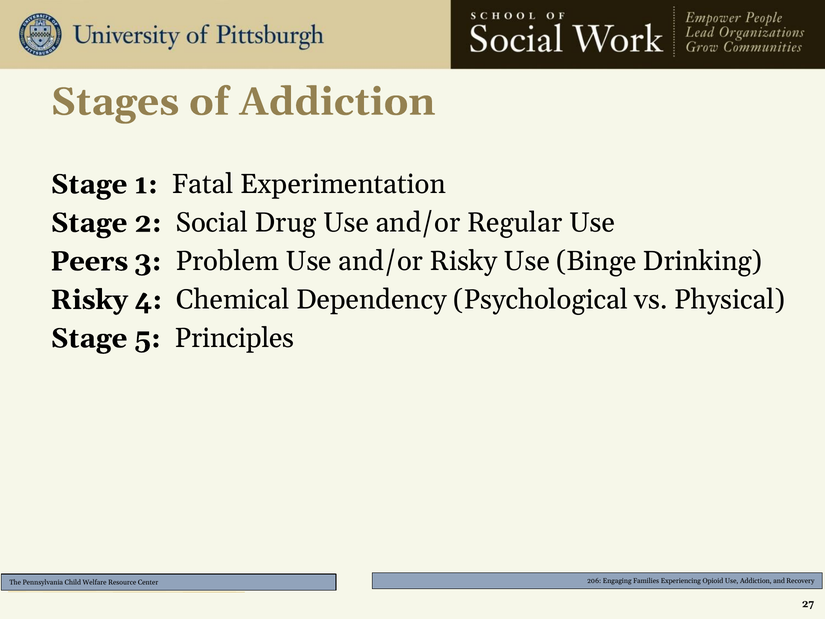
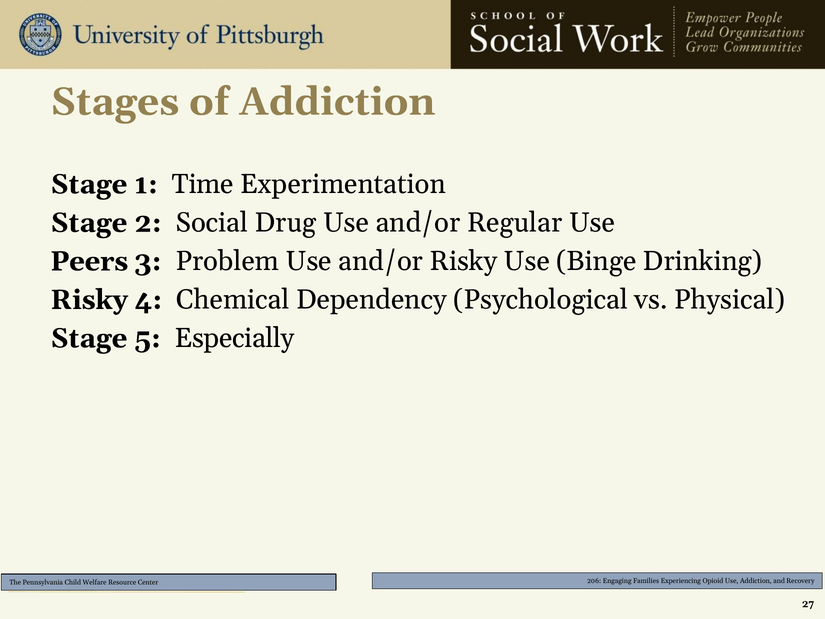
Fatal: Fatal -> Time
Principles: Principles -> Especially
